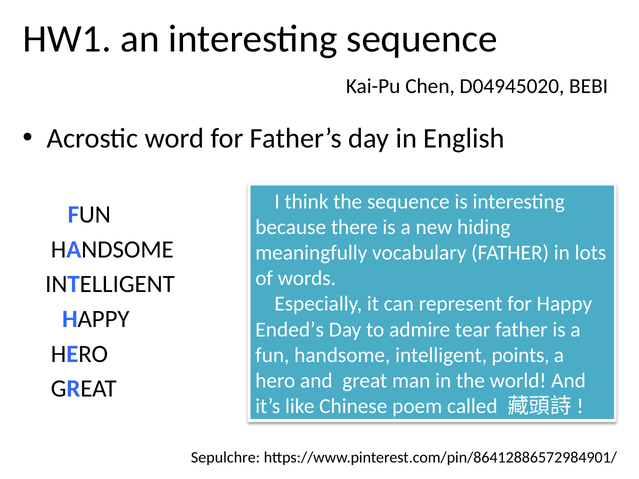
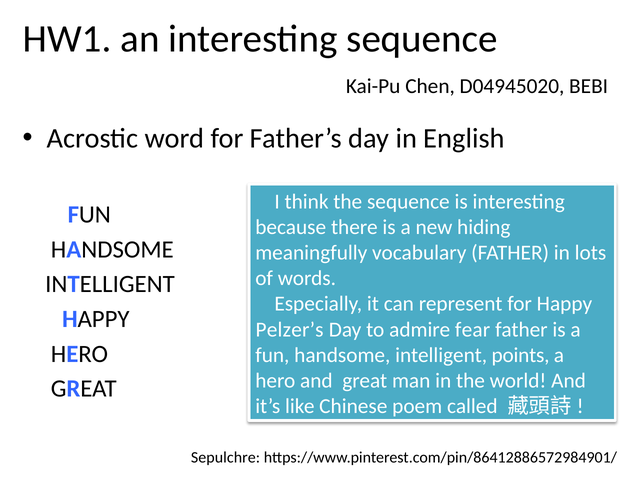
Ended’s: Ended’s -> Pelzer’s
tear: tear -> fear
